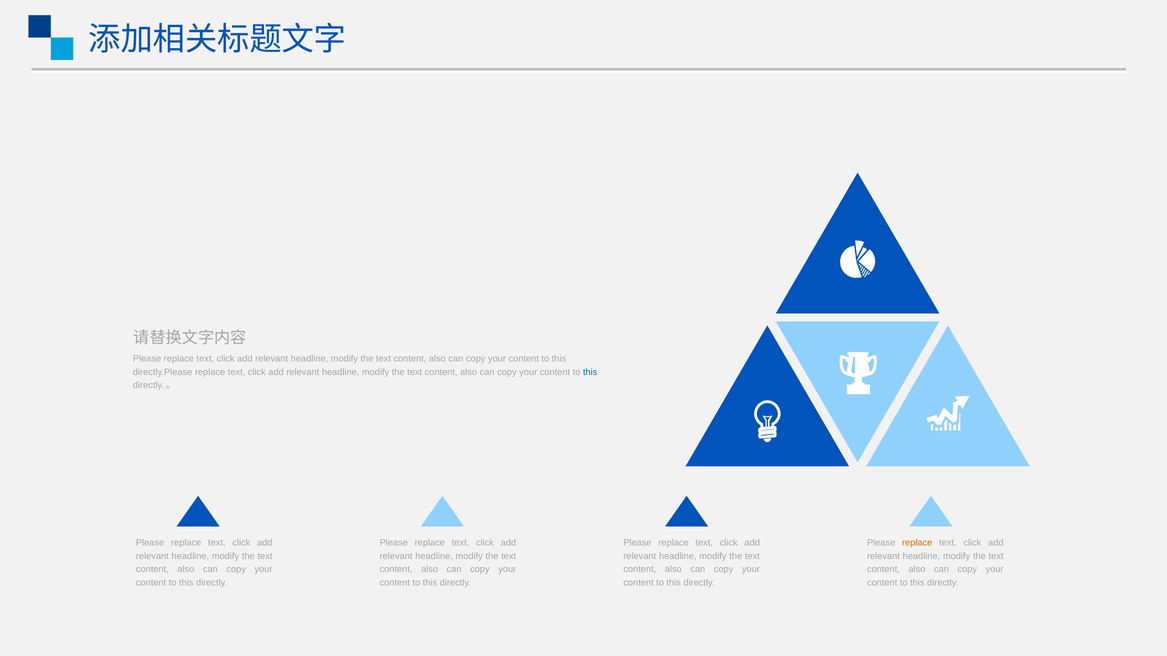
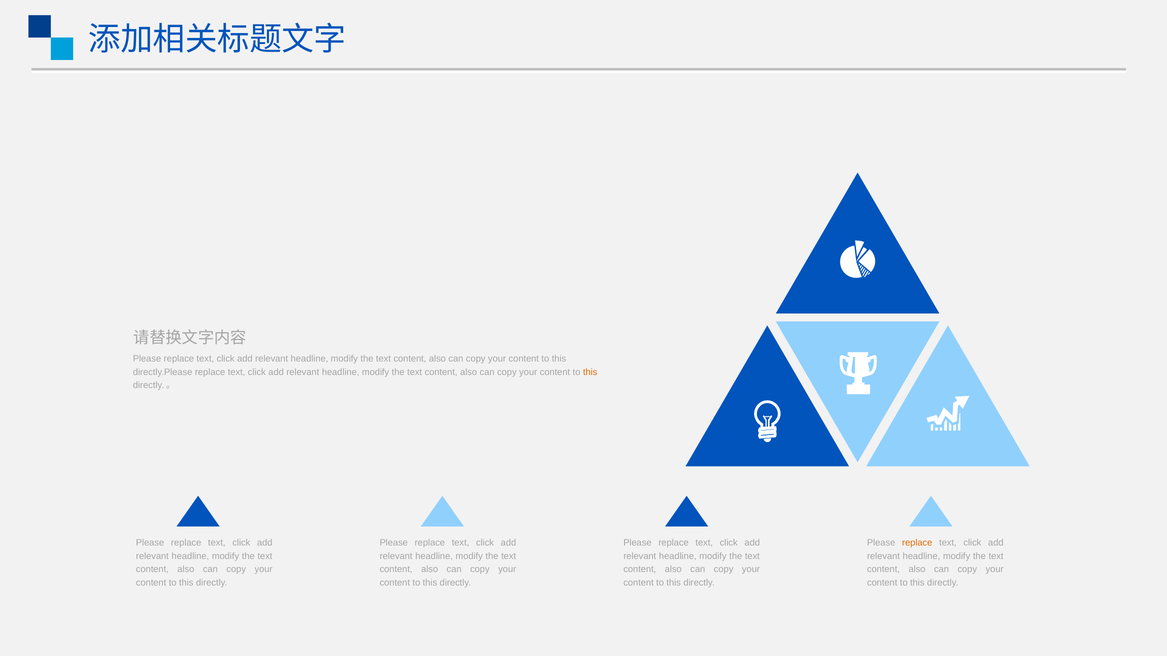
this at (590, 372) colour: blue -> orange
